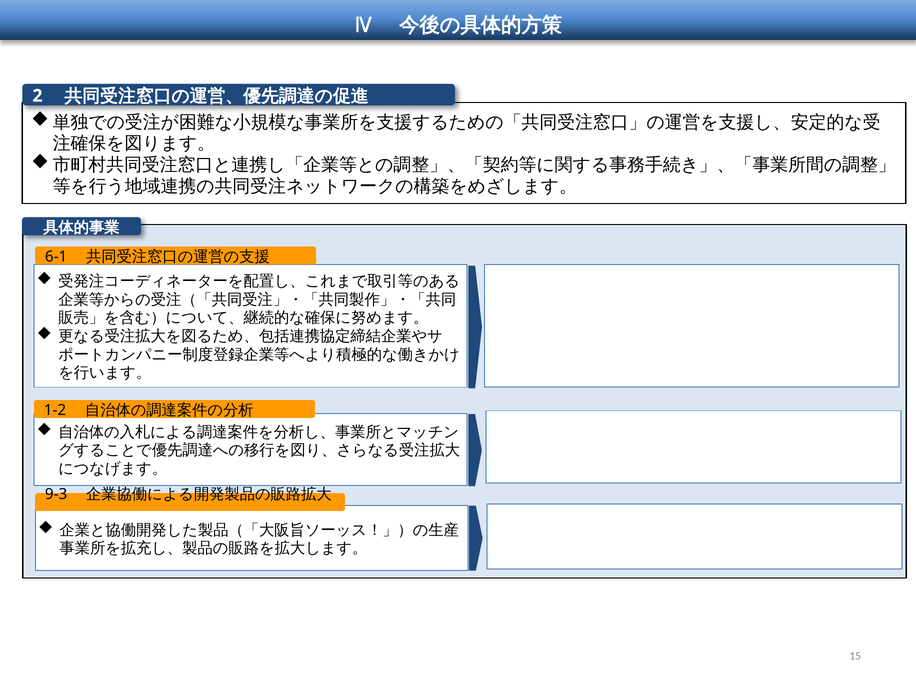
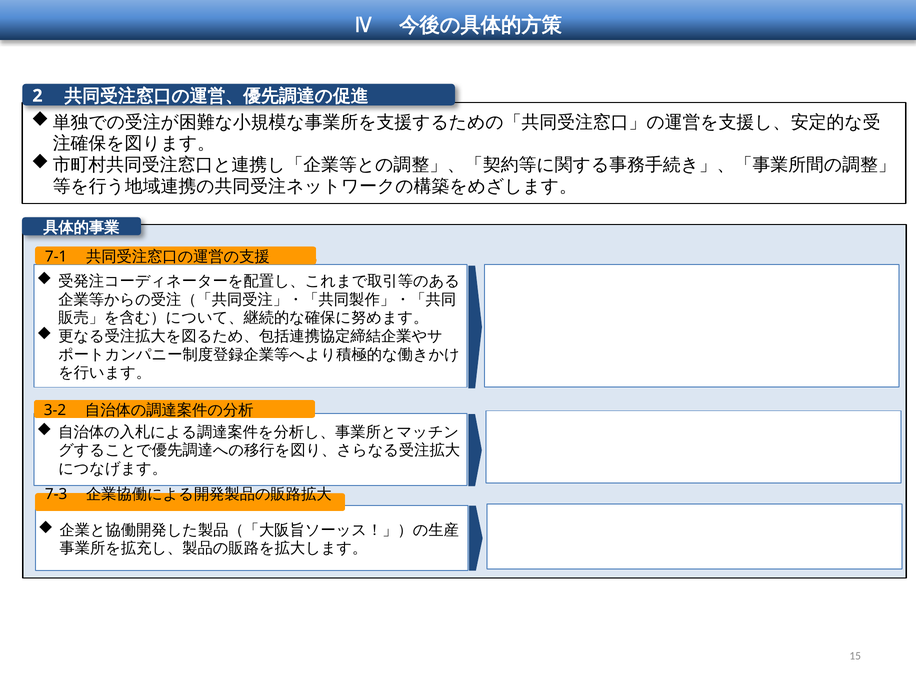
6-1: 6-1 -> 7-1
1-2: 1-2 -> 3-2
9-3: 9-3 -> 7-3
